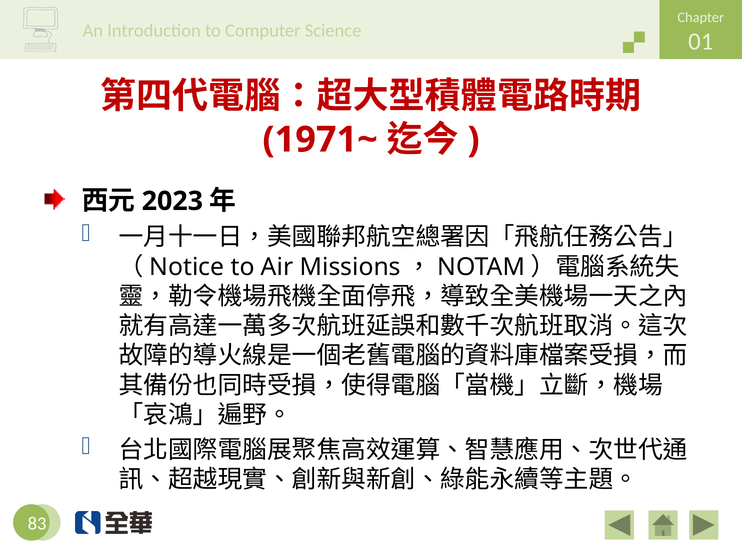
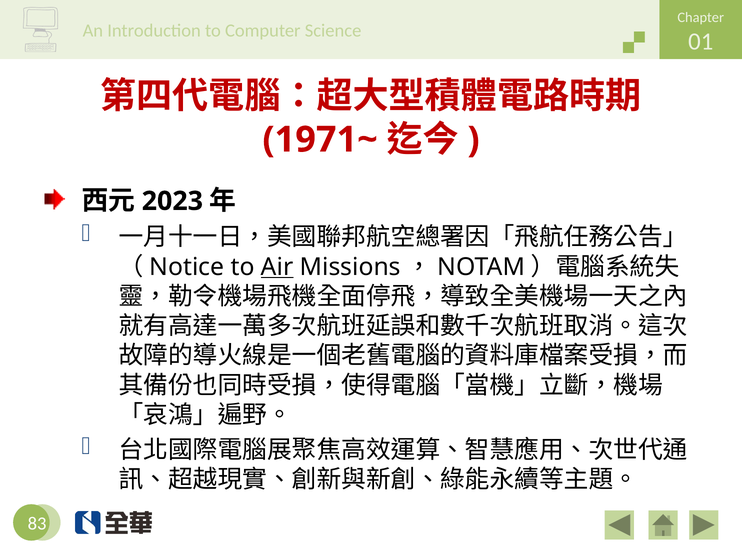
Air underline: none -> present
